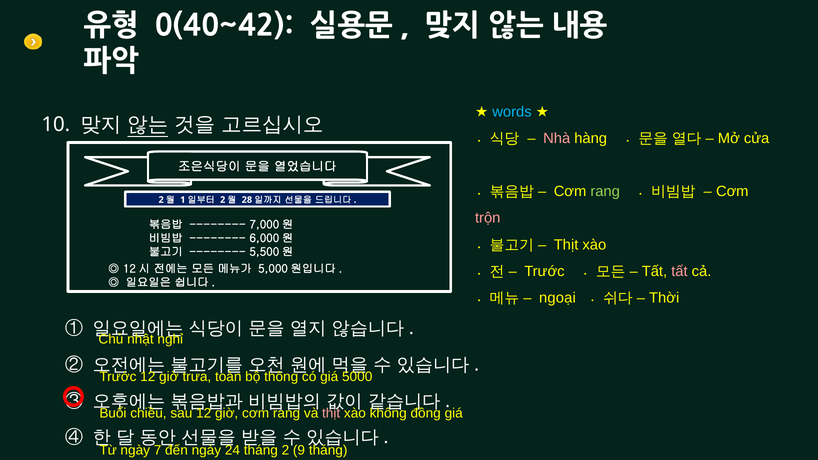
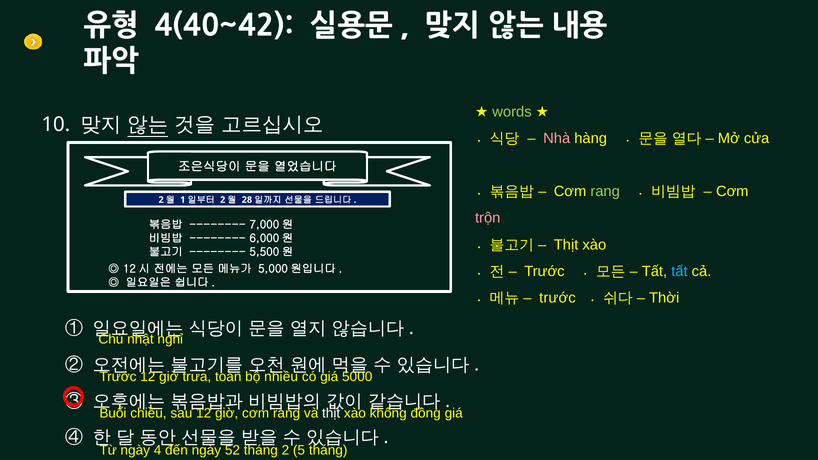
0(40~42: 0(40~42 -> 4(40~42
words colour: light blue -> light green
tất at (679, 271) colour: pink -> light blue
ngoại at (557, 298): ngoại -> trước
thông: thông -> nhiều
thịt at (331, 413) colour: pink -> white
7: 7 -> 4
24: 24 -> 52
9: 9 -> 5
